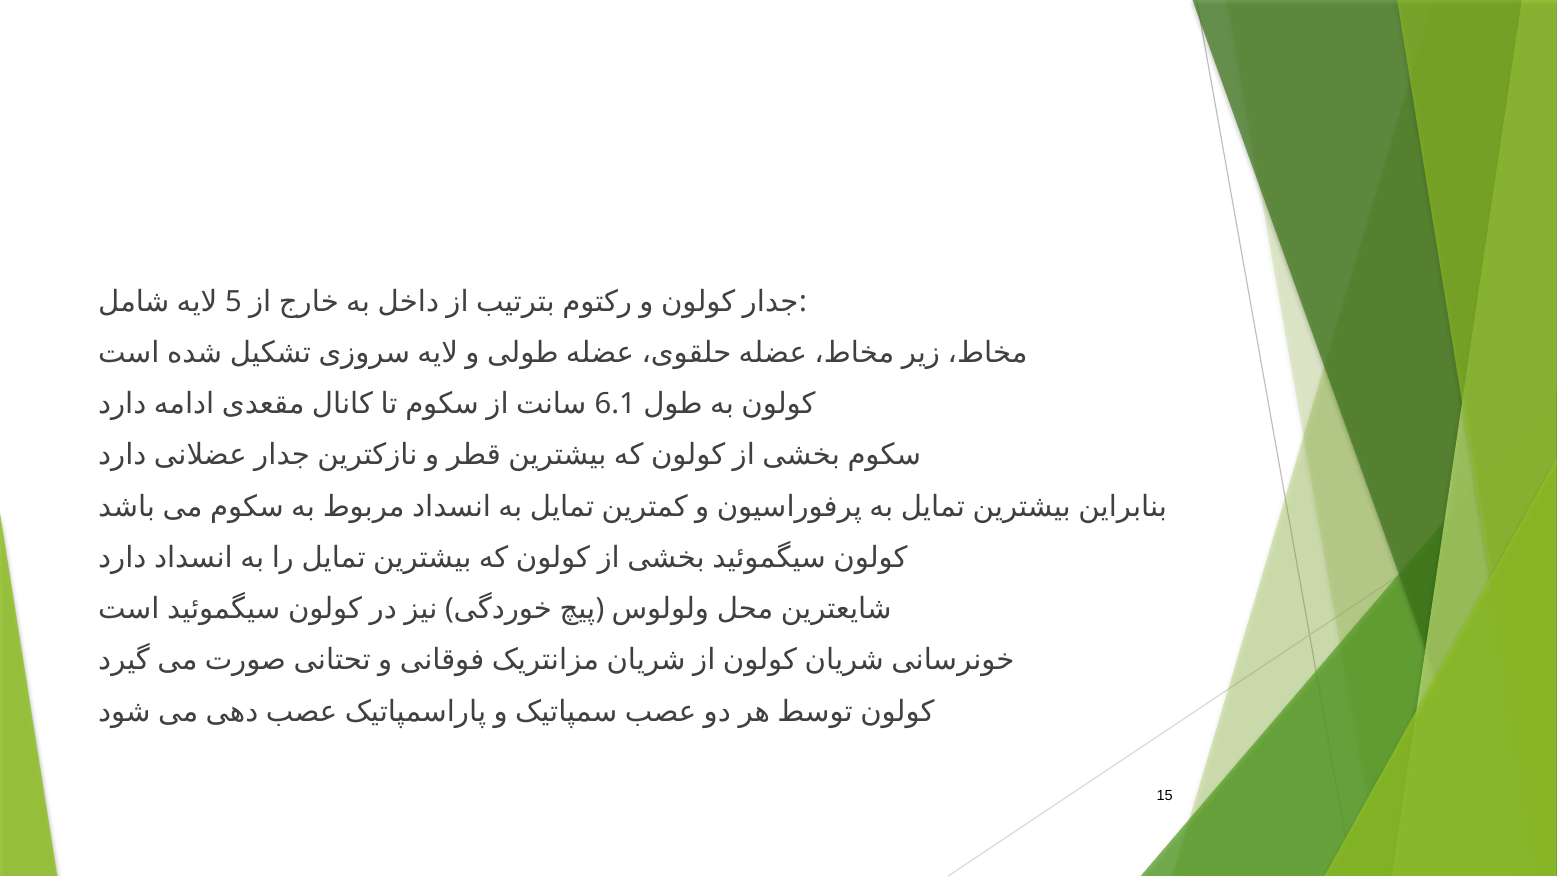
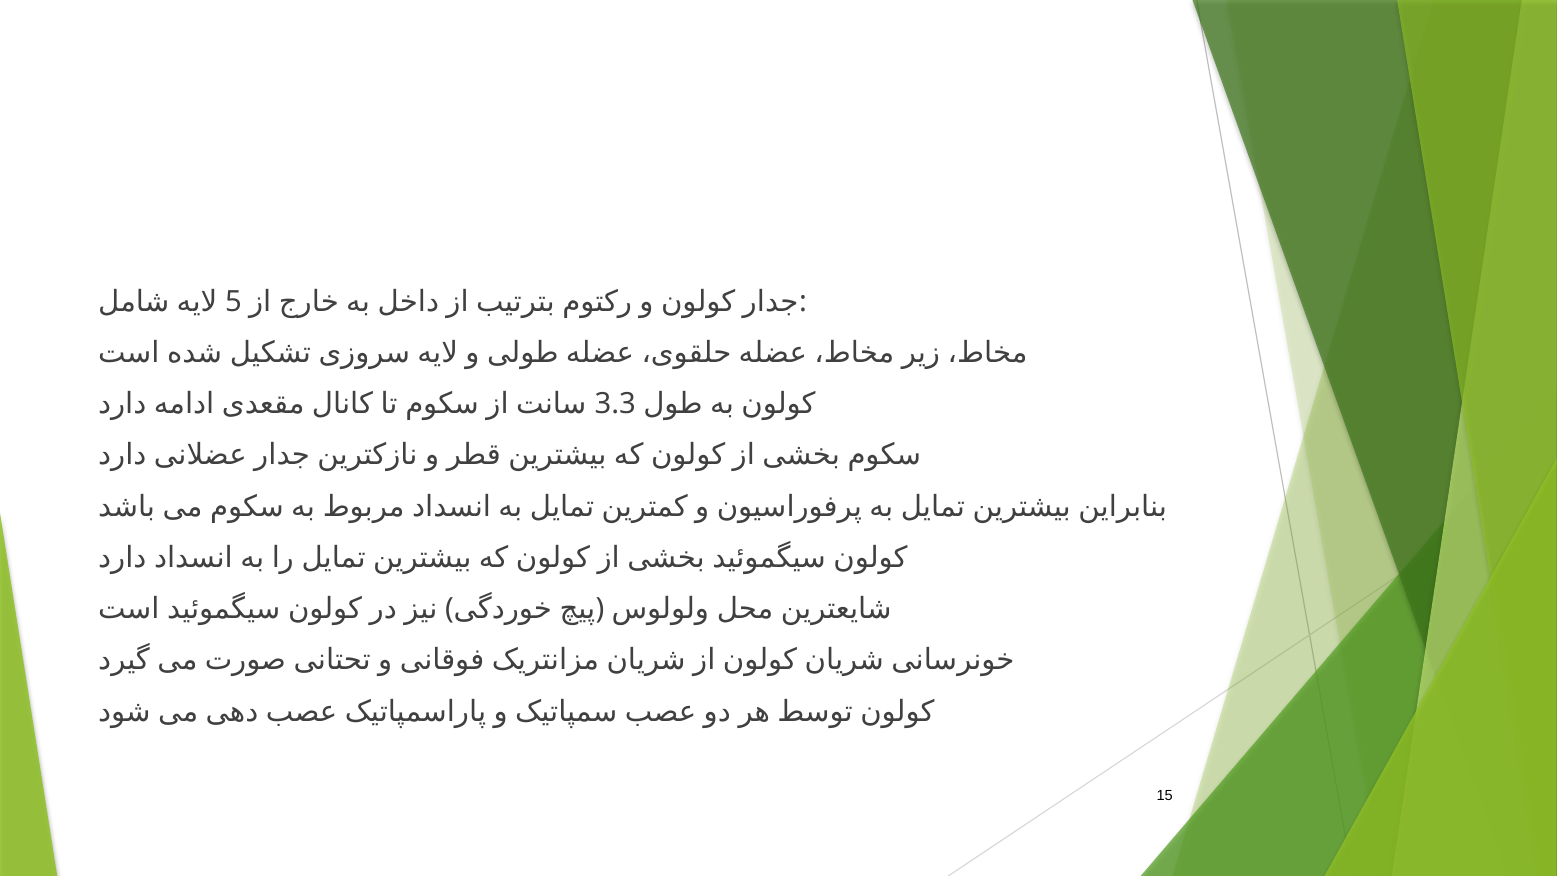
6.1: 6.1 -> 3.3
